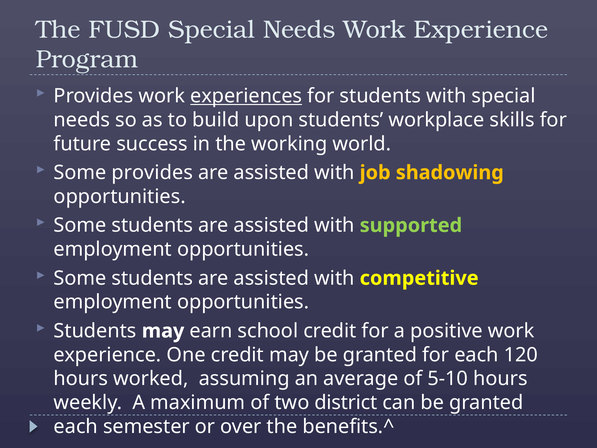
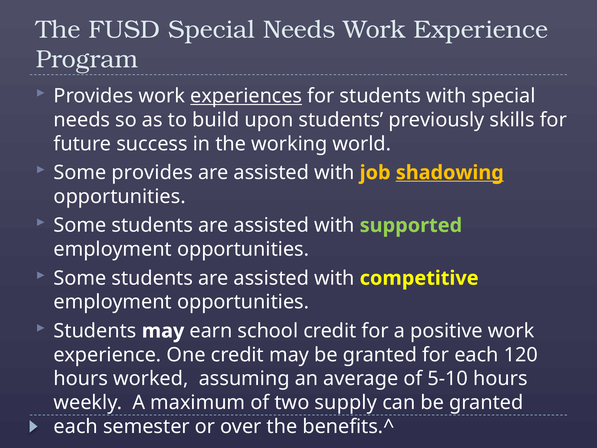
workplace: workplace -> previously
shadowing underline: none -> present
district: district -> supply
